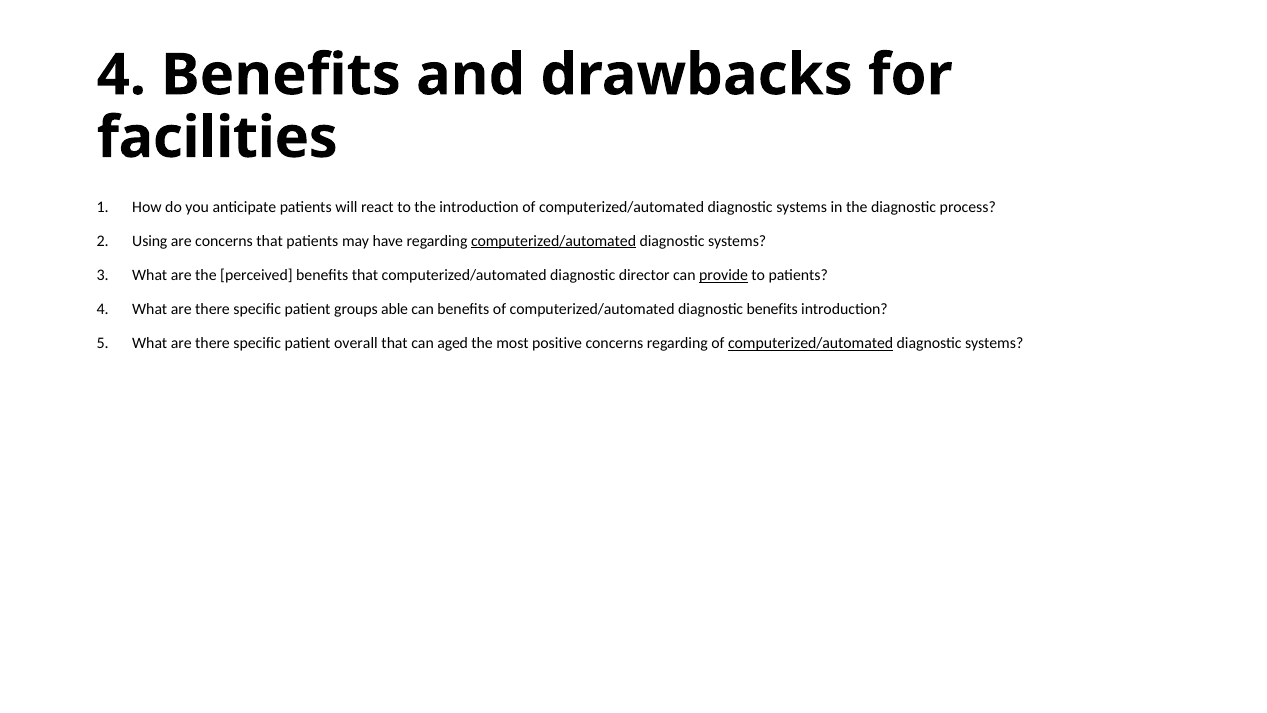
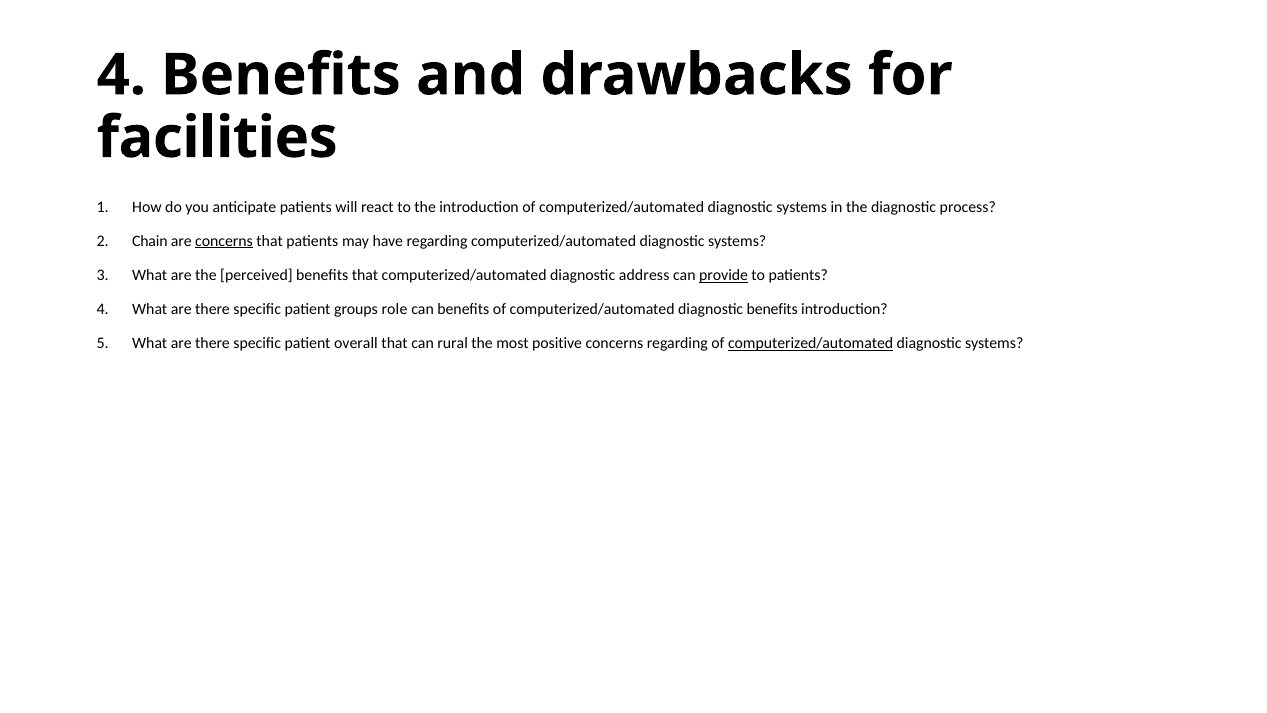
Using: Using -> Chain
concerns at (224, 241) underline: none -> present
computerized/automated at (554, 241) underline: present -> none
director: director -> address
able: able -> role
aged: aged -> rural
